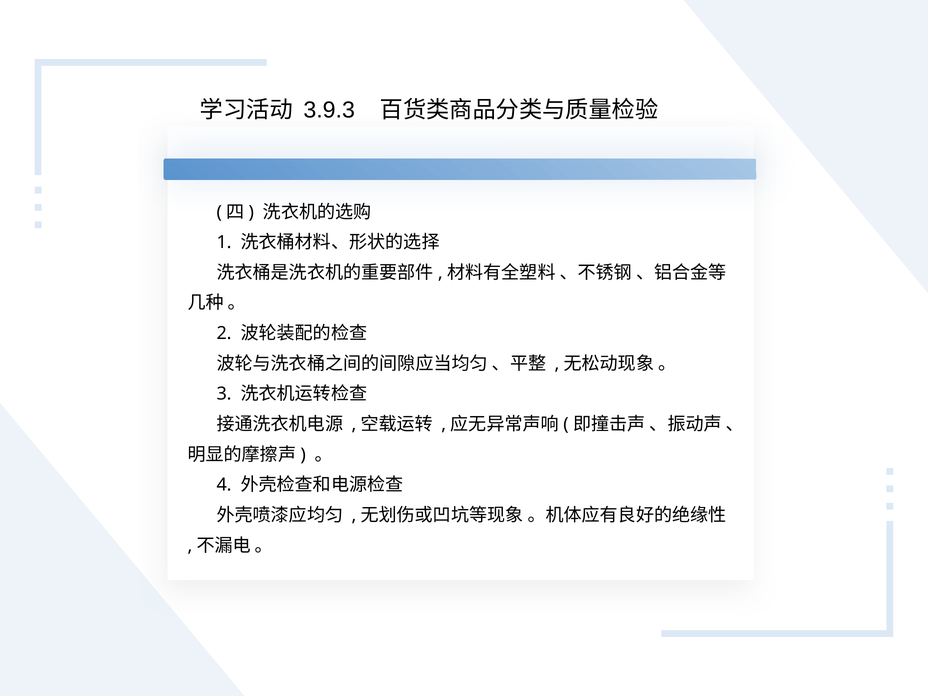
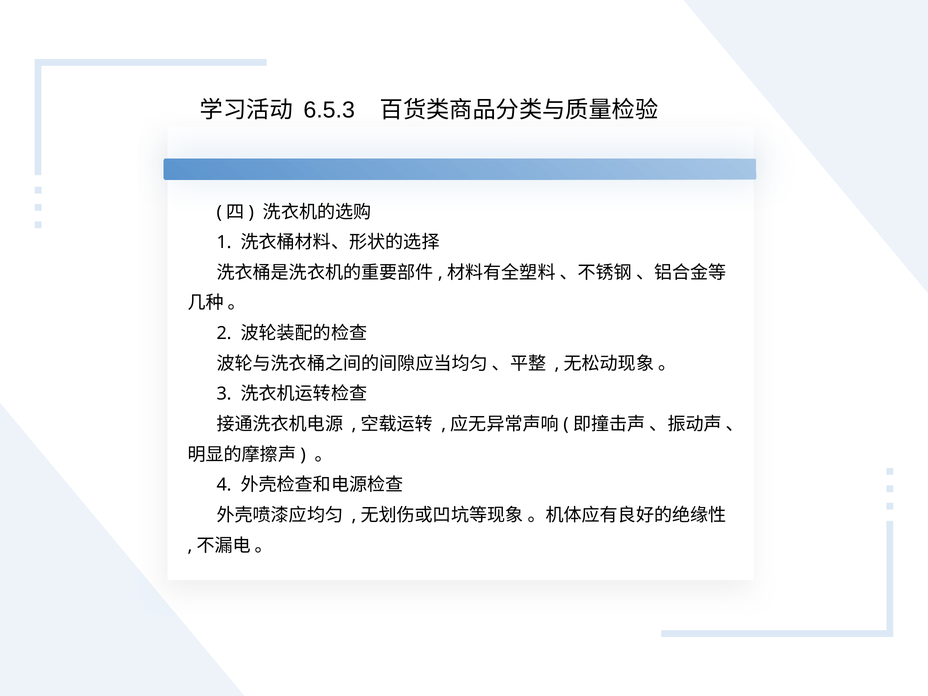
3.9.3: 3.9.3 -> 6.5.3
